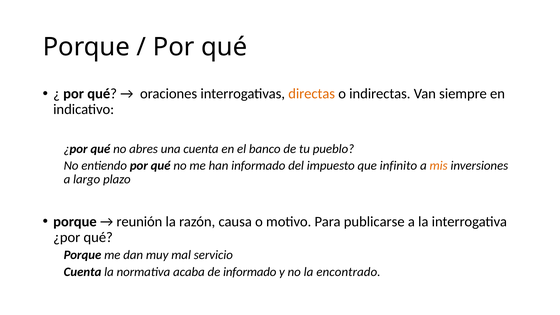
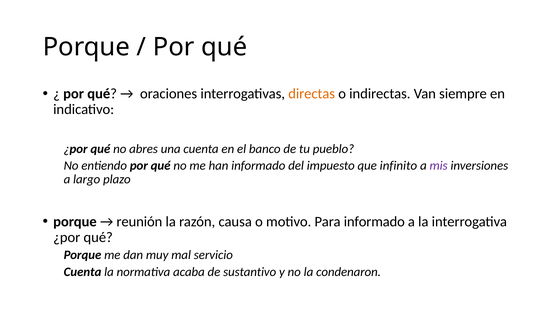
mis colour: orange -> purple
Para publicarse: publicarse -> informado
de informado: informado -> sustantivo
encontrado: encontrado -> condenaron
